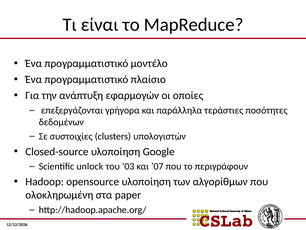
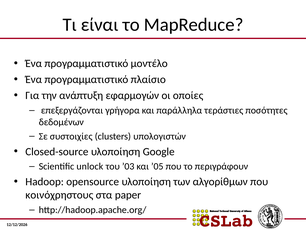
’07: ’07 -> ’05
ολοκληρωμένη: ολοκληρωμένη -> κοινόχρηστους
